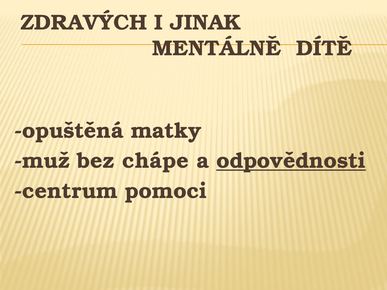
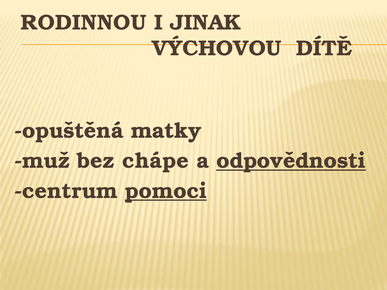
ZDRAVÝCH: ZDRAVÝCH -> RODINNOU
MENTÁLNĚ: MENTÁLNĚ -> VÝCHOVOU
pomoci underline: none -> present
